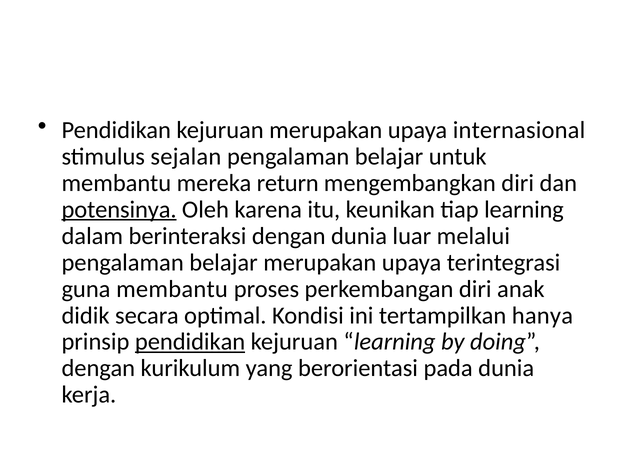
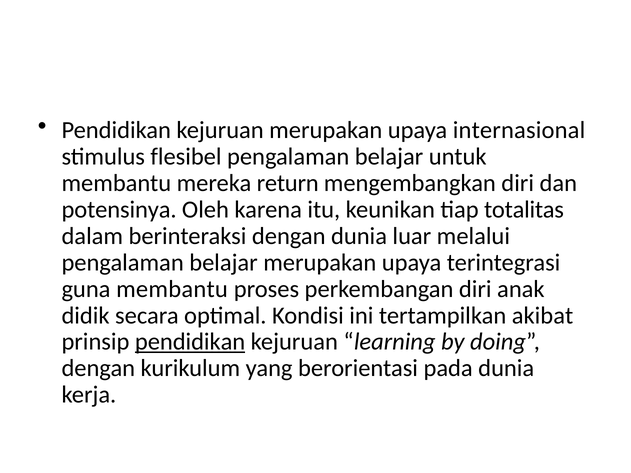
sejalan: sejalan -> flesibel
potensinya underline: present -> none
tiap learning: learning -> totalitas
hanya: hanya -> akibat
